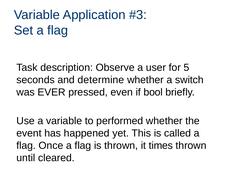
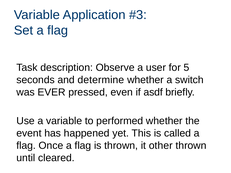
bool: bool -> asdf
times: times -> other
